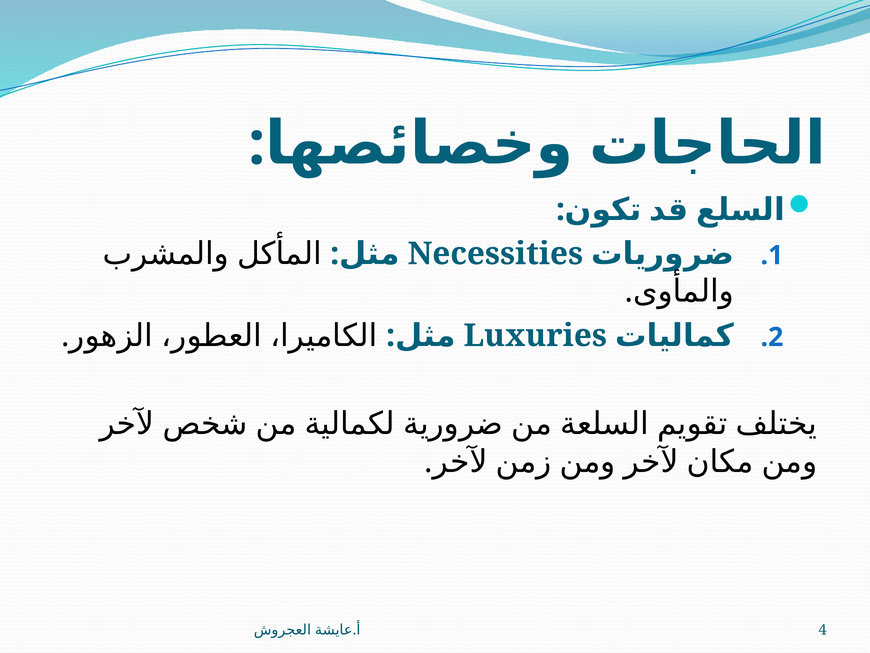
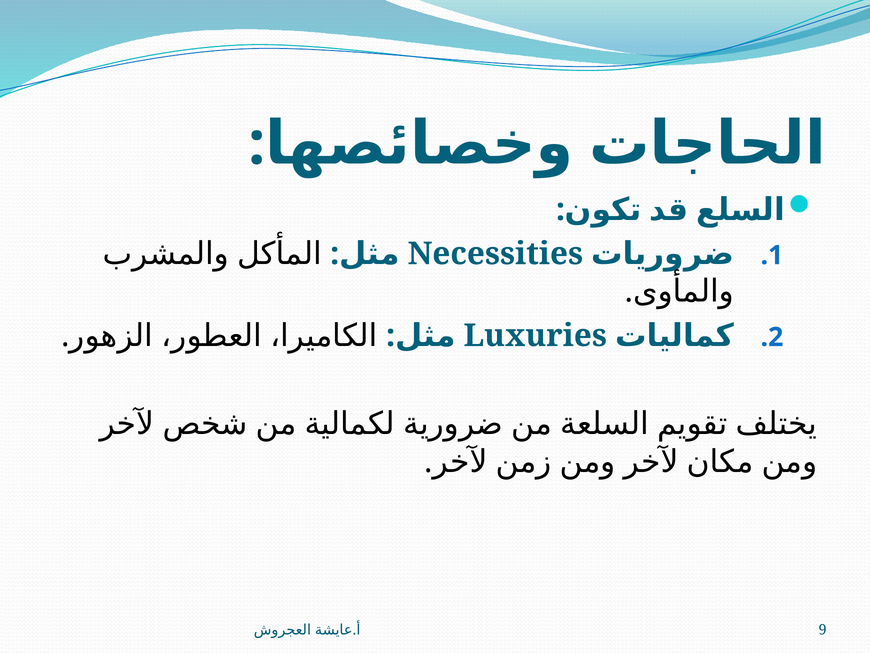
4: 4 -> 9
